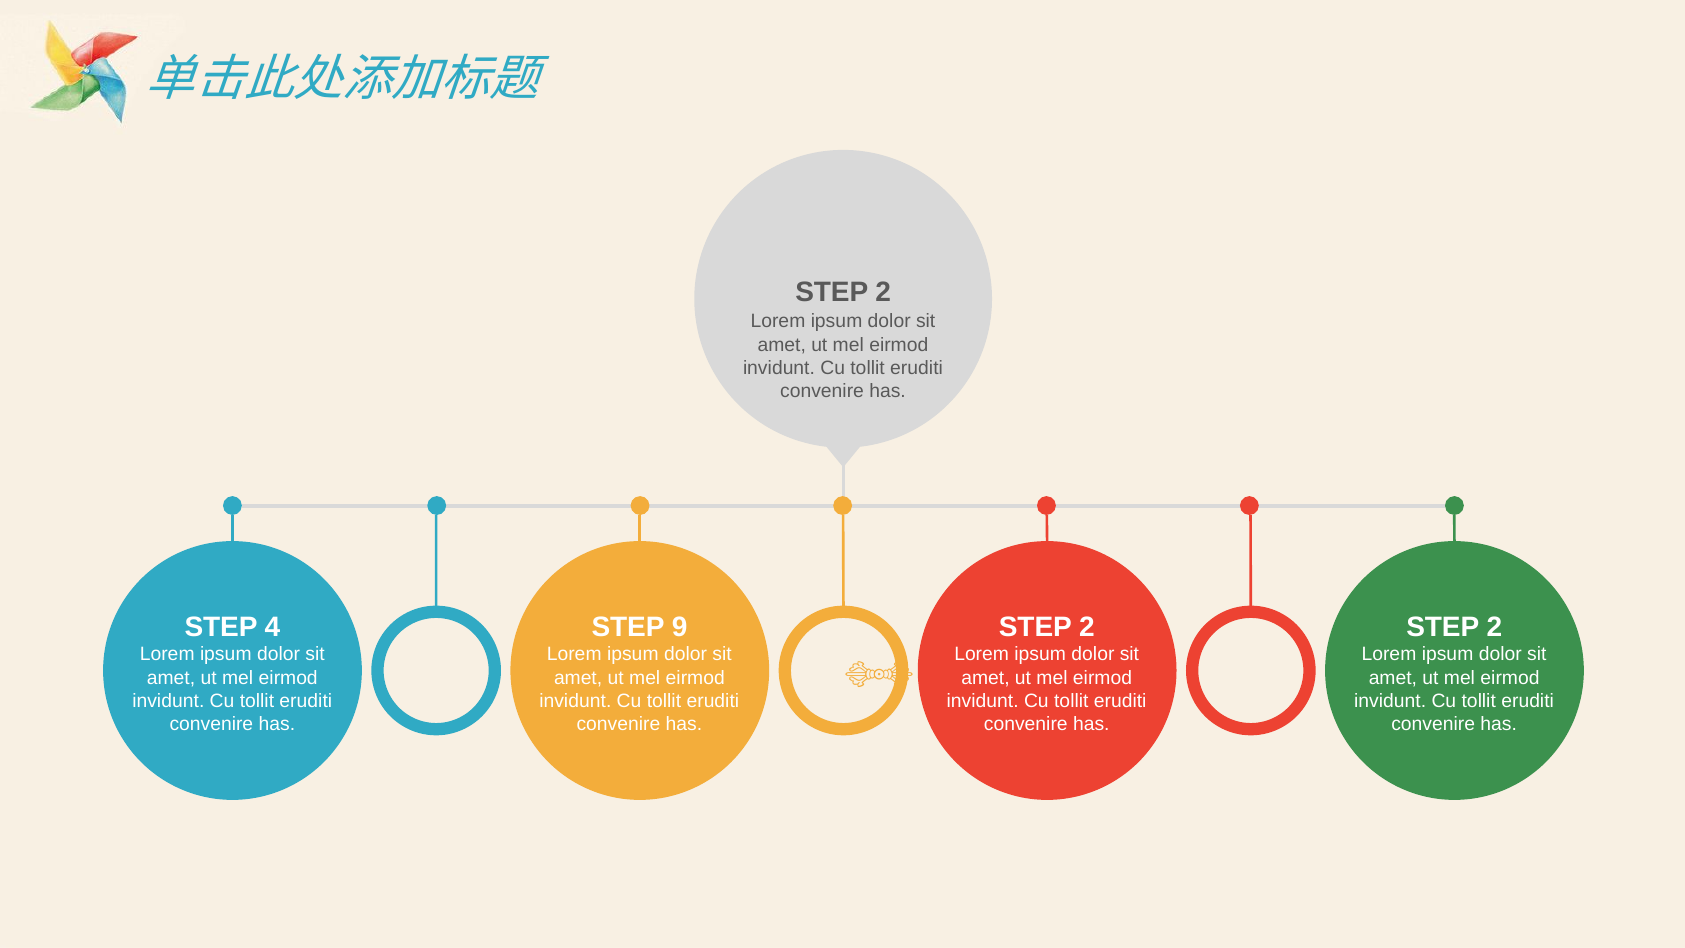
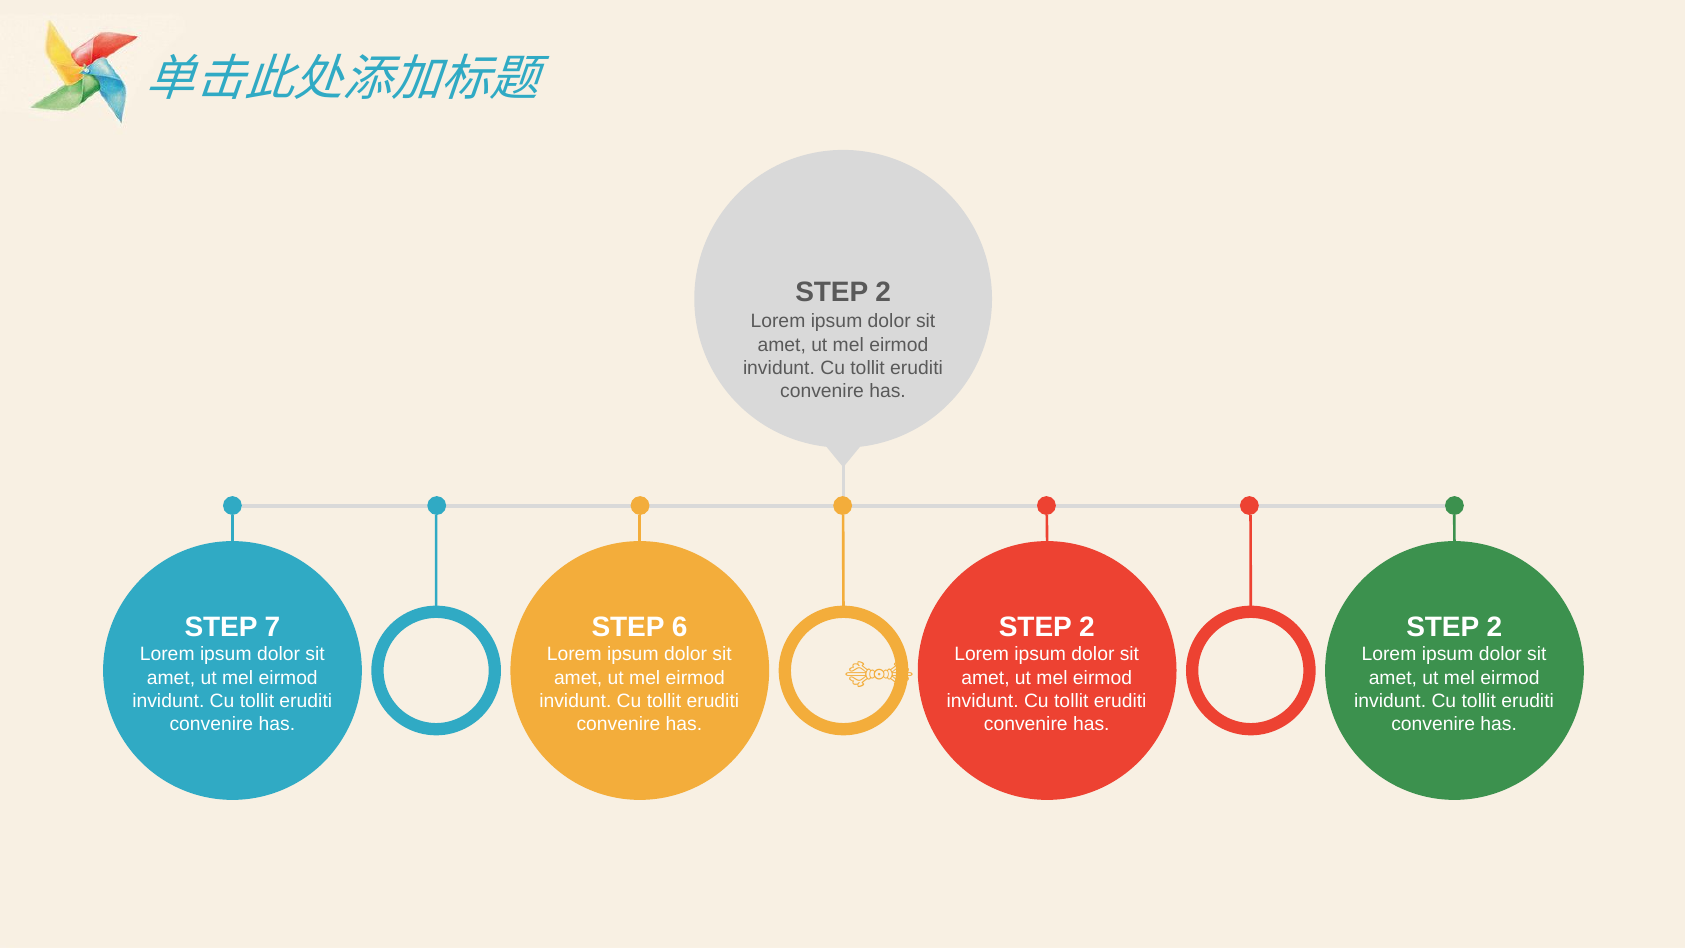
4: 4 -> 7
9: 9 -> 6
